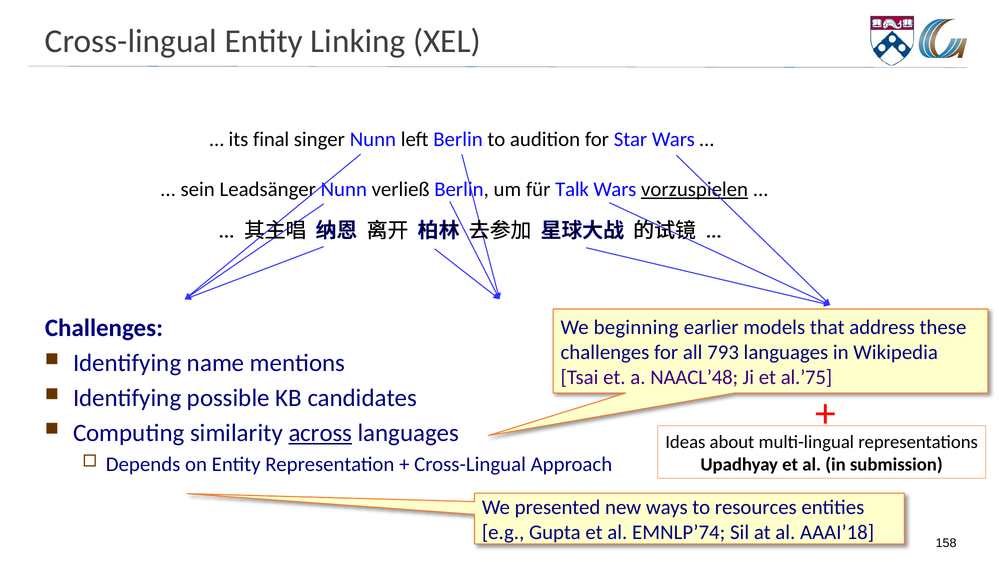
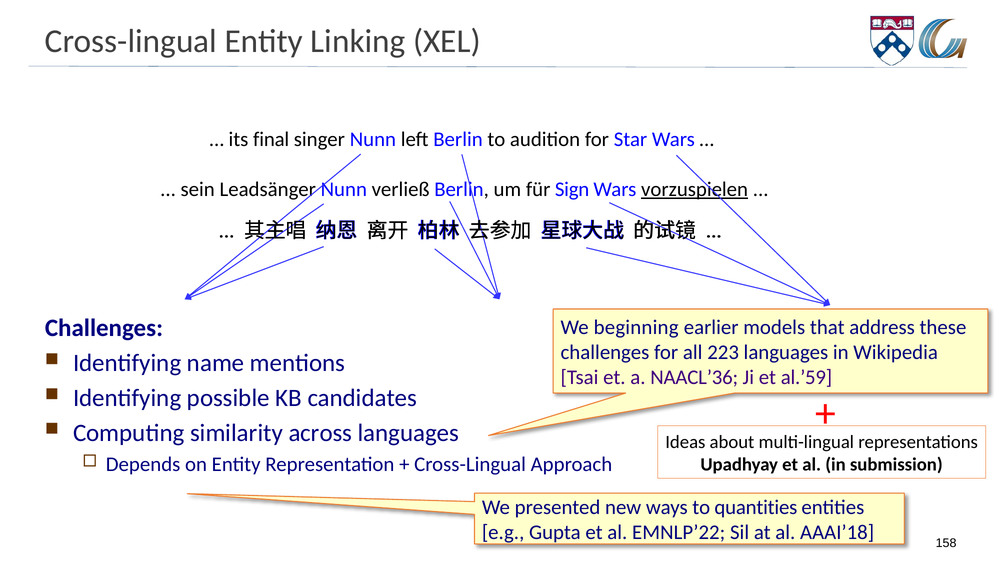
Talk: Talk -> Sign
793: 793 -> 223
NAACL’48: NAACL’48 -> NAACL’36
al.’75: al.’75 -> al.’59
across underline: present -> none
resources: resources -> quantities
EMNLP’74: EMNLP’74 -> EMNLP’22
